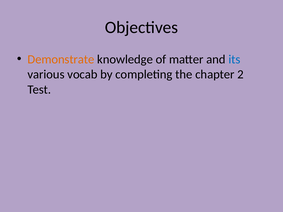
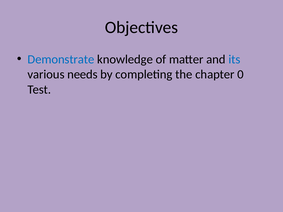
Demonstrate colour: orange -> blue
vocab: vocab -> needs
2: 2 -> 0
